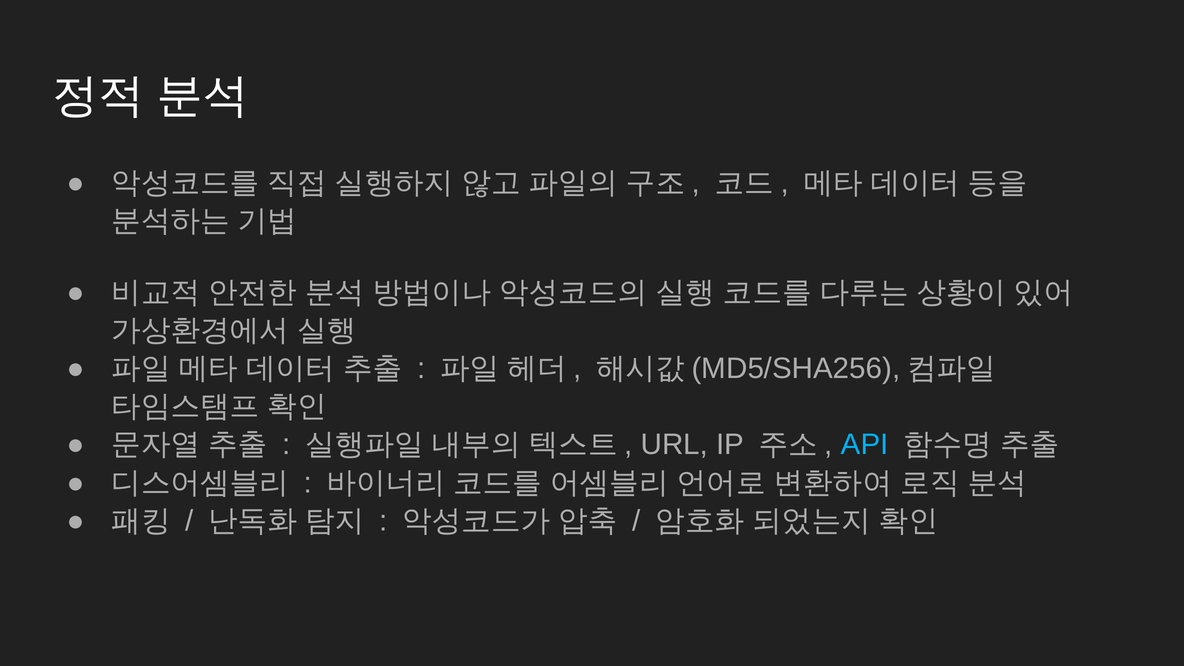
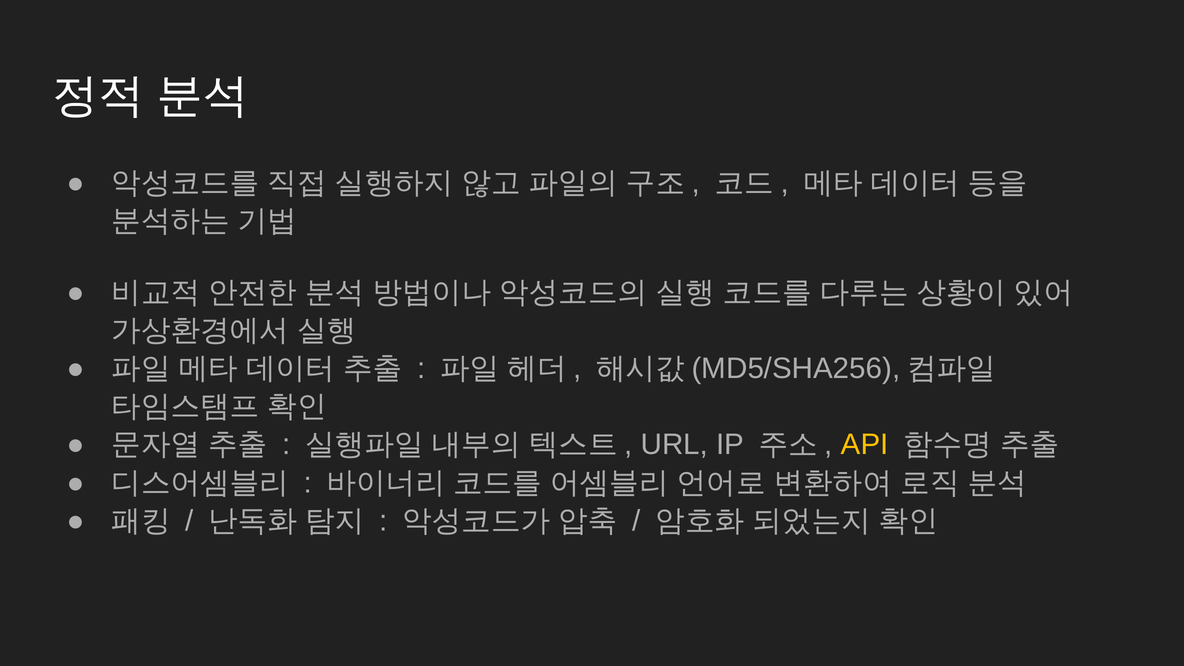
API colour: light blue -> yellow
